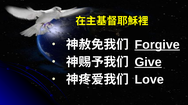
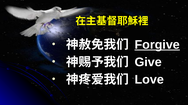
Give underline: present -> none
